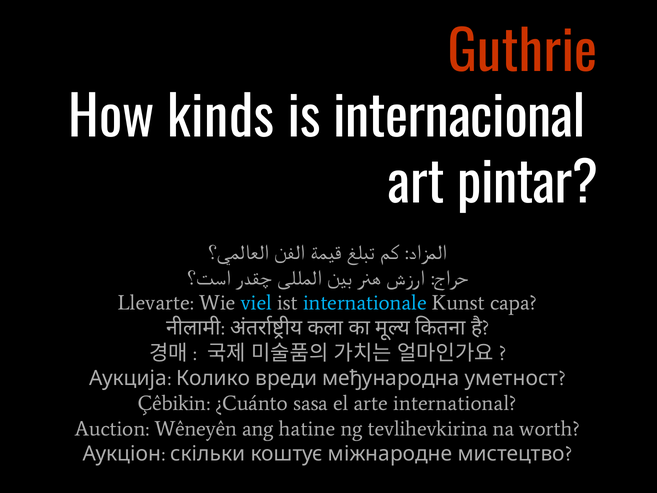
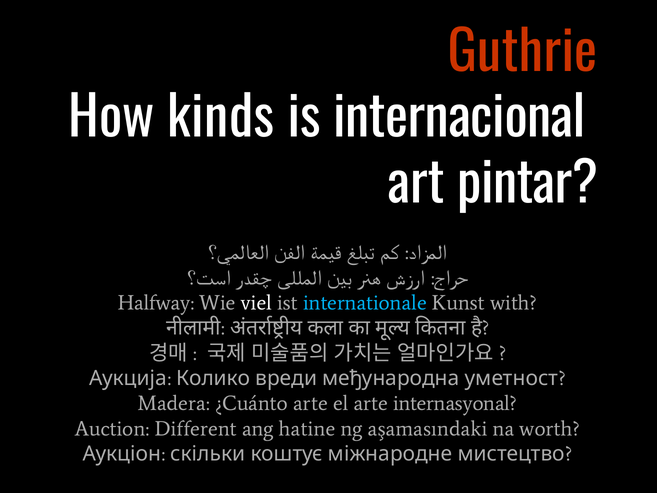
Llevarte: Llevarte -> Halfway
viel colour: light blue -> white
capa: capa -> with
Çêbikin: Çêbikin -> Madera
¿Cuánto sasa: sasa -> arte
international: international -> internasyonal
Wêneyên: Wêneyên -> Different
tevlihevkirina: tevlihevkirina -> aşamasındaki
